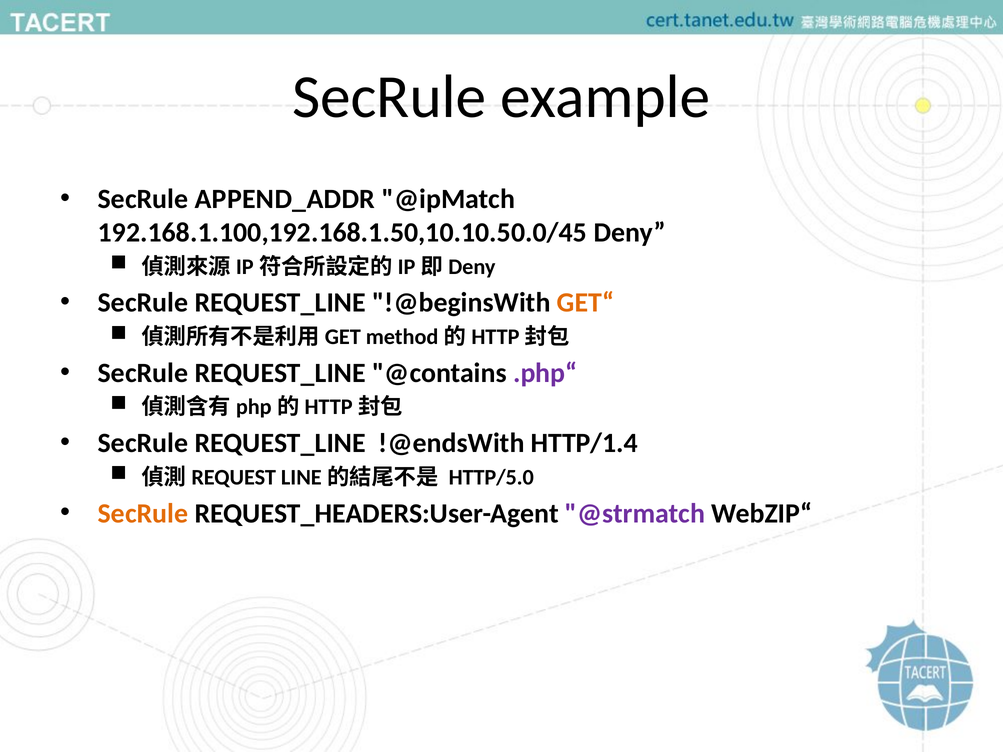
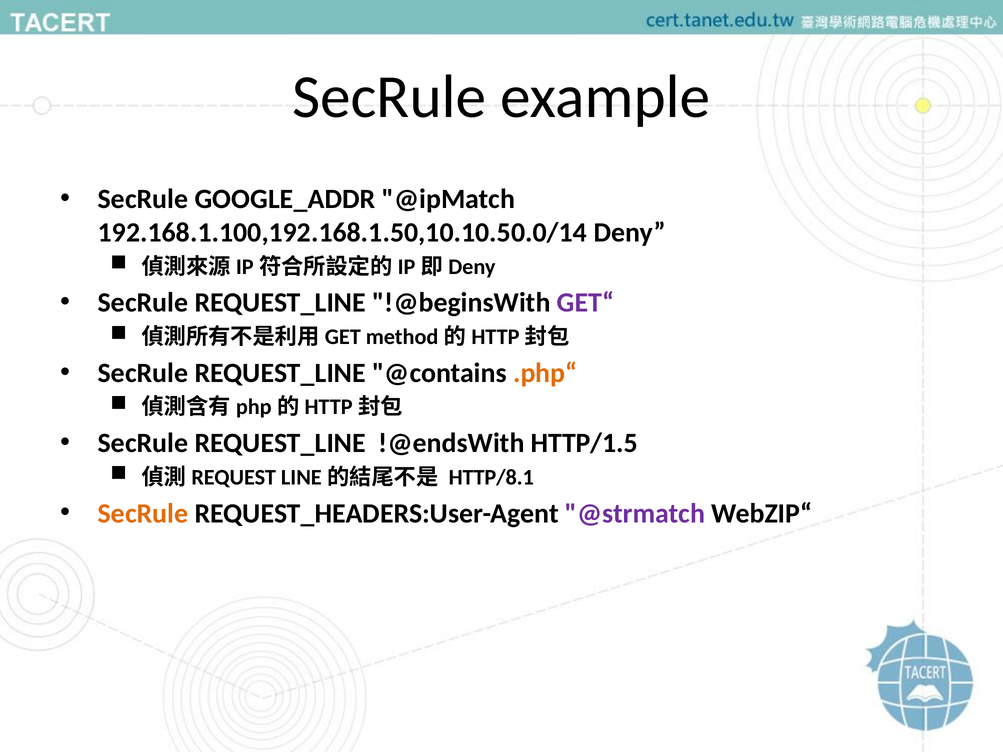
APPEND_ADDR: APPEND_ADDR -> GOOGLE_ADDR
192.168.1.100,192.168.1.50,10.10.50.0/45: 192.168.1.100,192.168.1.50,10.10.50.0/45 -> 192.168.1.100,192.168.1.50,10.10.50.0/14
GET“ colour: orange -> purple
.php“ colour: purple -> orange
HTTP/1.4: HTTP/1.4 -> HTTP/1.5
HTTP/5.0: HTTP/5.0 -> HTTP/8.1
